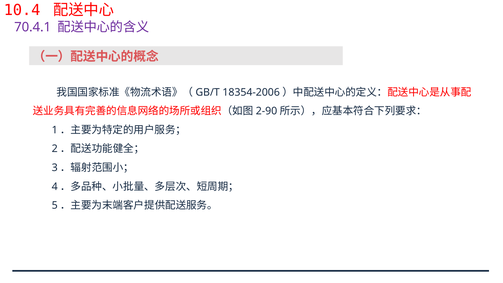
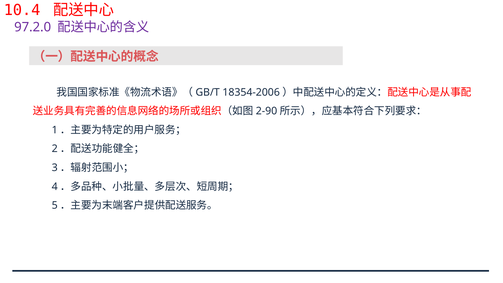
70.4.1: 70.4.1 -> 97.2.0
